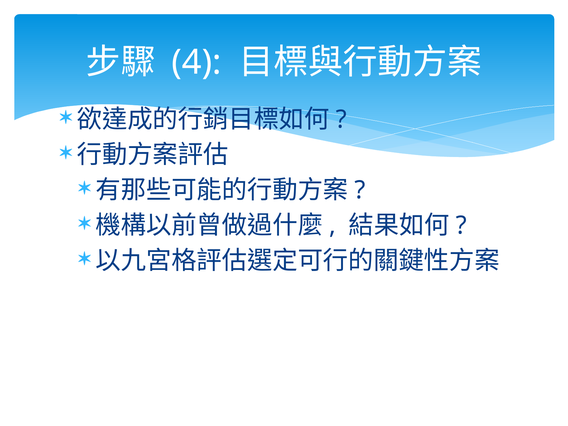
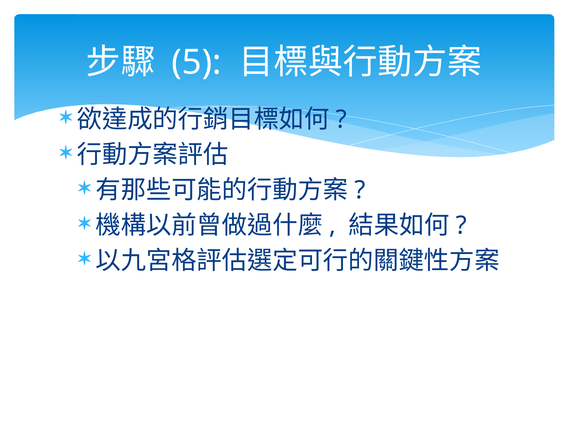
4: 4 -> 5
